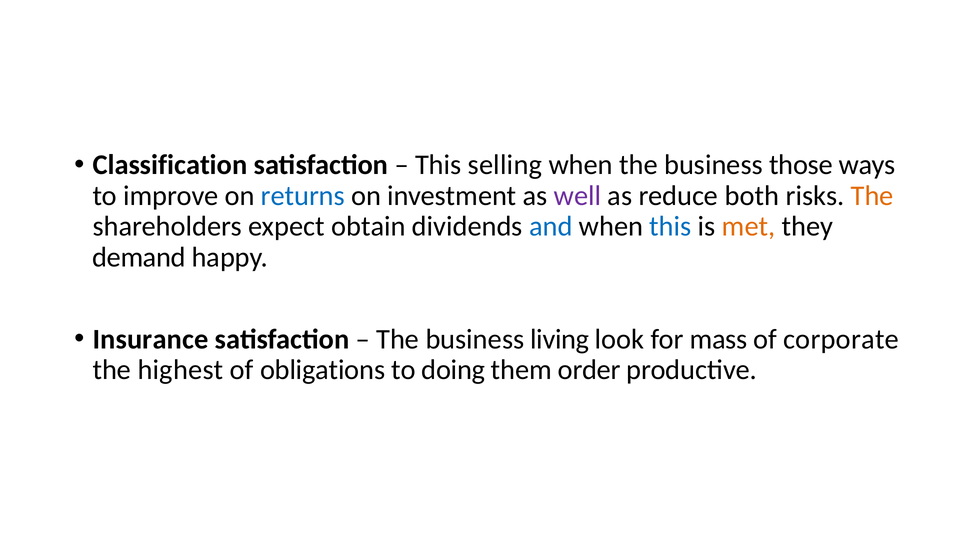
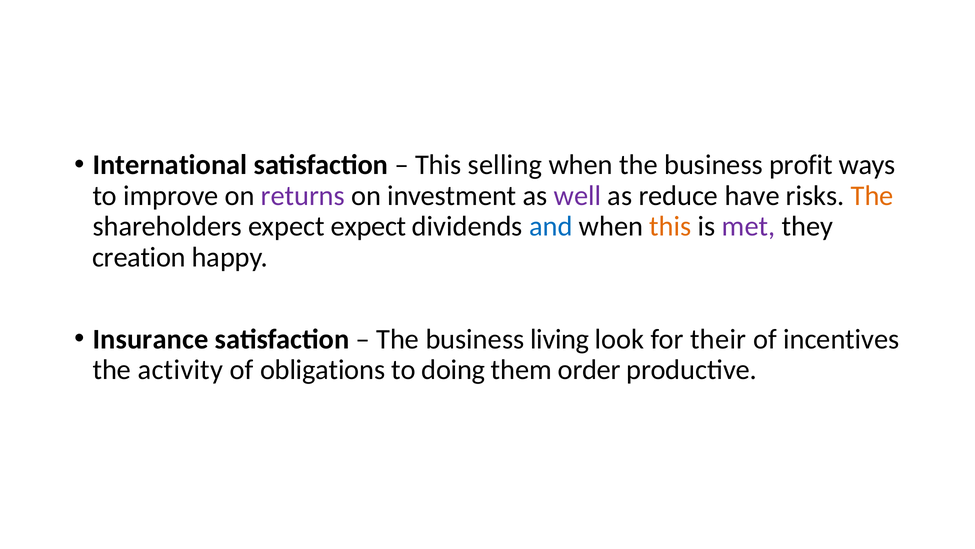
Classification: Classification -> International
those: those -> profit
returns colour: blue -> purple
both: both -> have
expect obtain: obtain -> expect
this at (670, 226) colour: blue -> orange
met colour: orange -> purple
demand: demand -> creation
mass: mass -> their
corporate: corporate -> incentives
highest: highest -> activity
